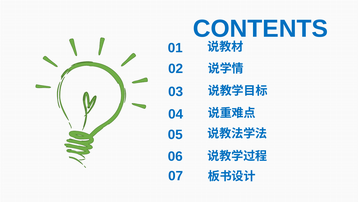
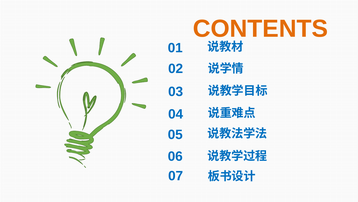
CONTENTS colour: blue -> orange
